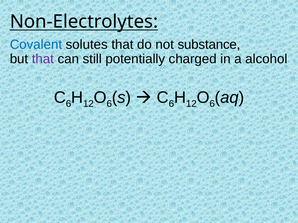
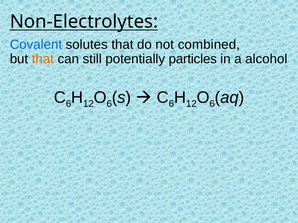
substance: substance -> combined
that at (43, 59) colour: purple -> orange
charged: charged -> particles
